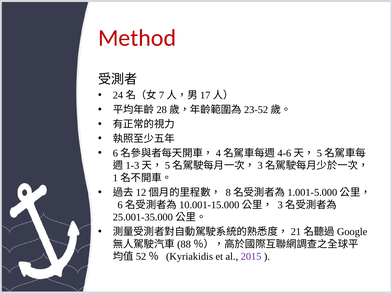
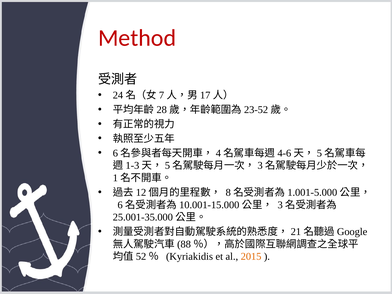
2015 colour: purple -> orange
